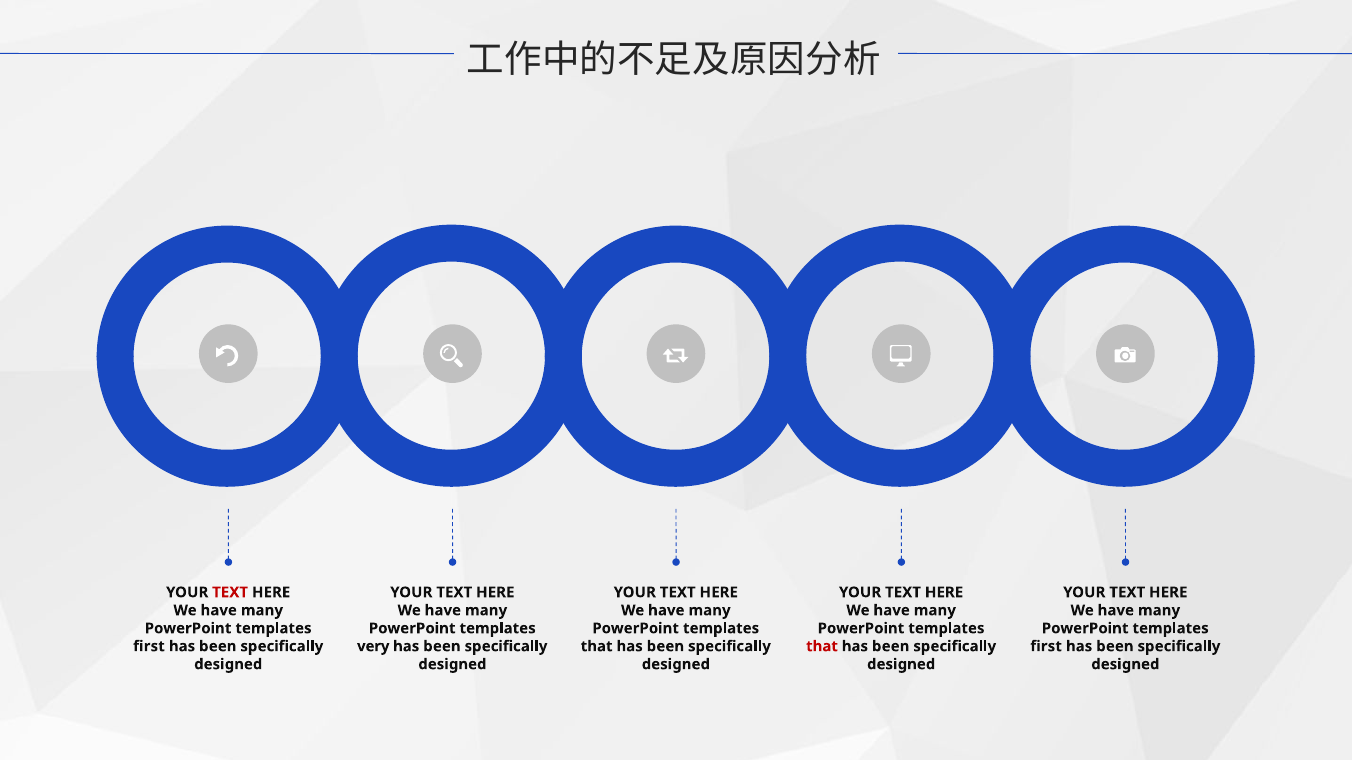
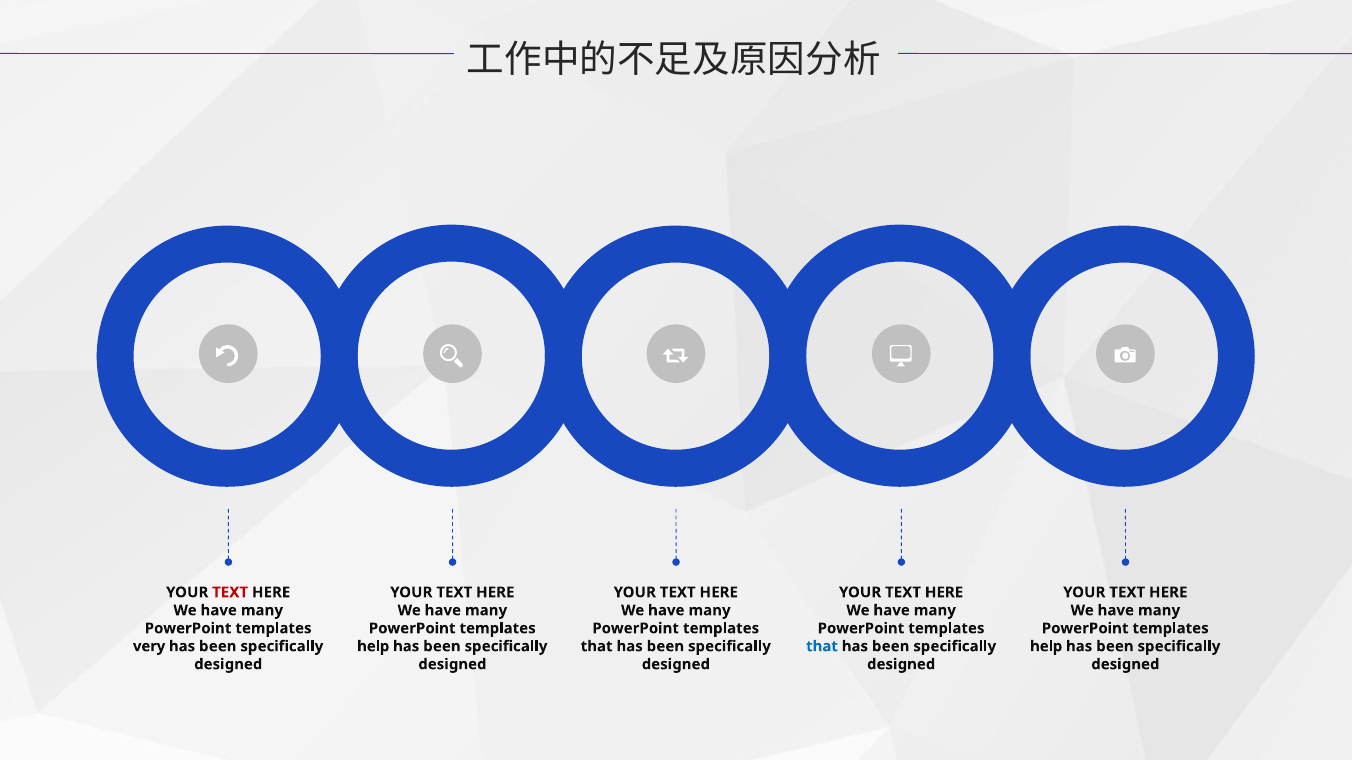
first at (149, 647): first -> very
very at (373, 647): very -> help
that at (822, 647) colour: red -> blue
first at (1046, 647): first -> help
